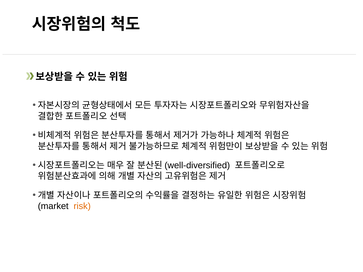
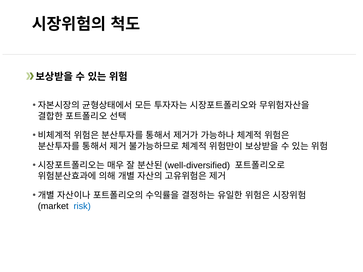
risk colour: orange -> blue
